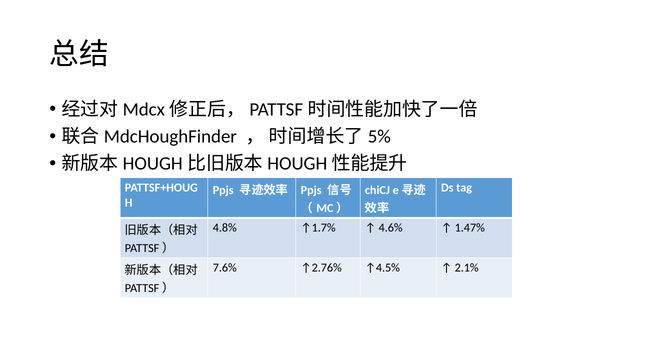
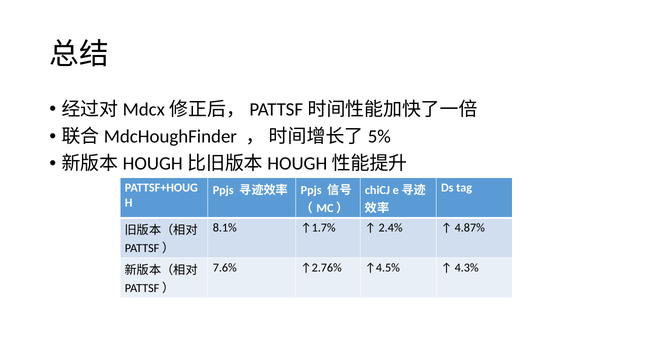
4.8%: 4.8% -> 8.1%
4.6%: 4.6% -> 2.4%
1.47%: 1.47% -> 4.87%
2.1%: 2.1% -> 4.3%
